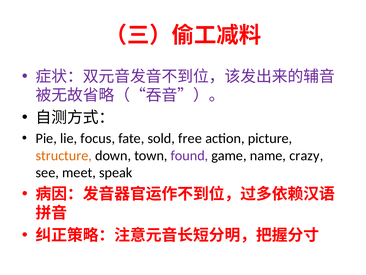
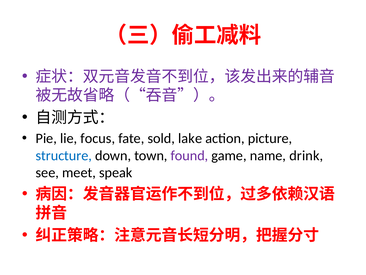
free: free -> lake
structure colour: orange -> blue
crazy: crazy -> drink
